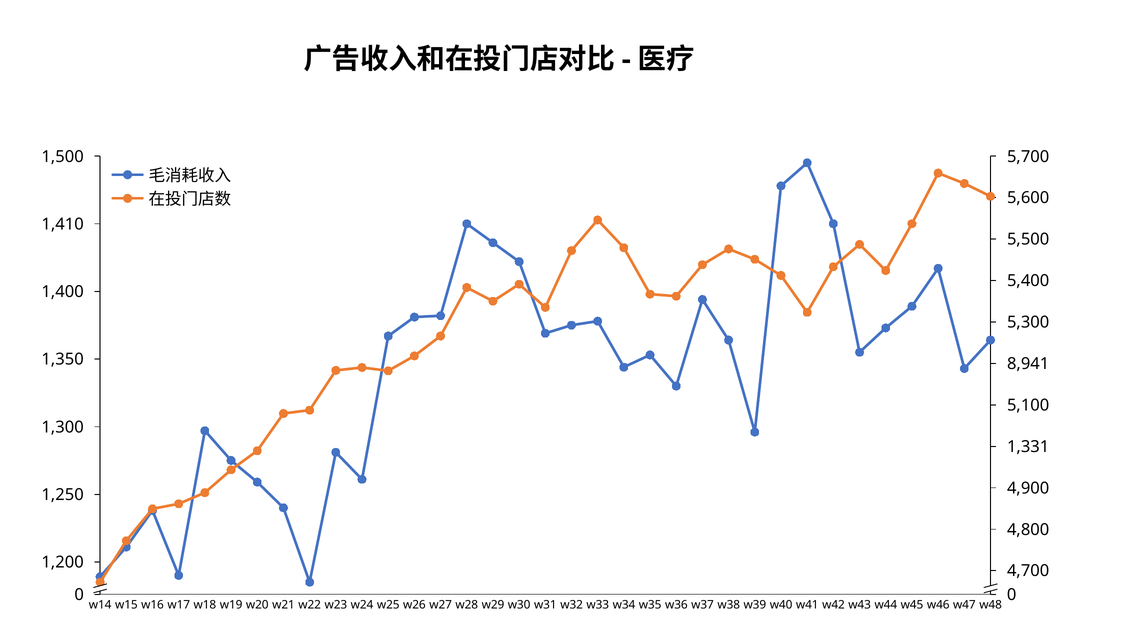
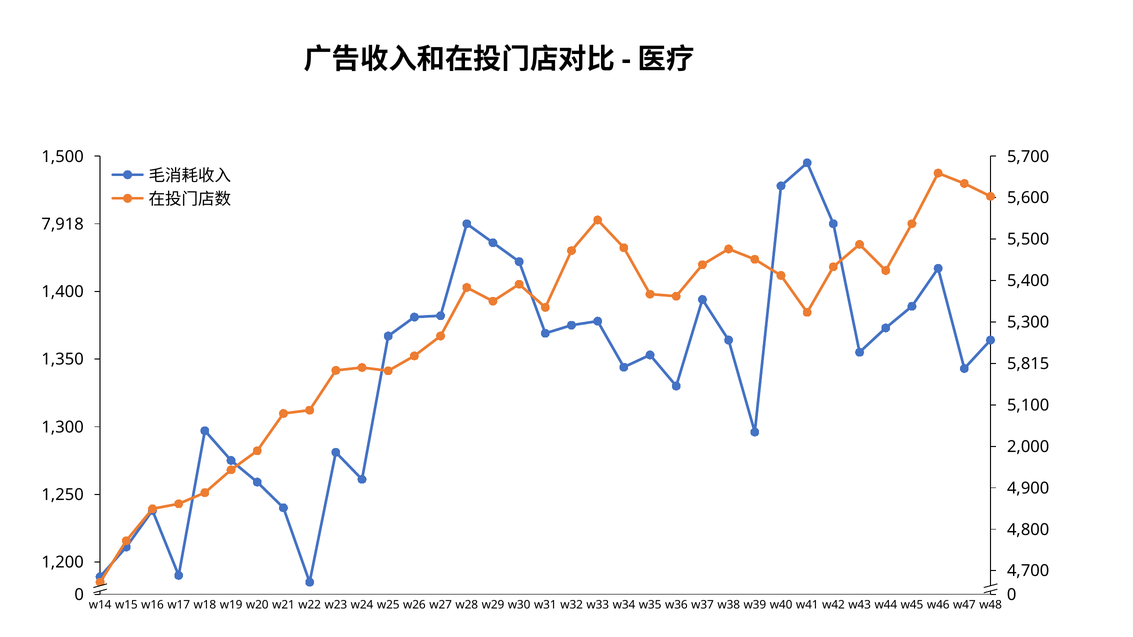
1,410: 1,410 -> 7,918
8,941: 8,941 -> 5,815
1,331: 1,331 -> 2,000
